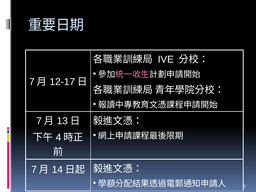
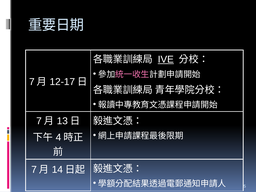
IVE underline: none -> present
